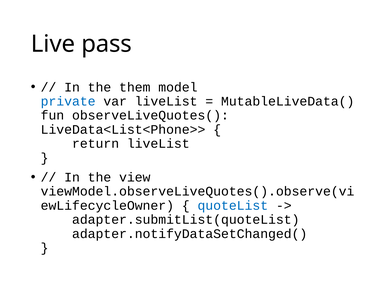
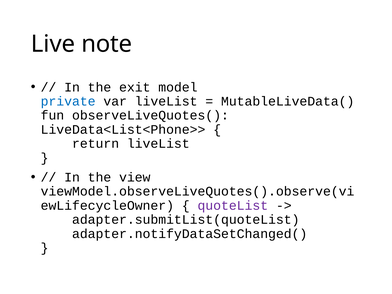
pass: pass -> note
them: them -> exit
quoteList colour: blue -> purple
